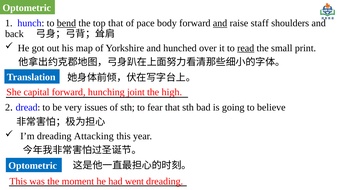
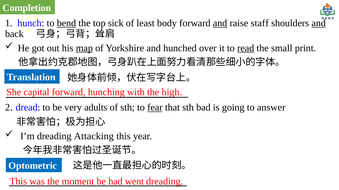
Optometric at (27, 8): Optometric -> Completion
top that: that -> sick
pace: pace -> least
and at (319, 23) underline: none -> present
map underline: none -> present
joint: joint -> with
issues: issues -> adults
fear underline: none -> present
believe: believe -> answer
